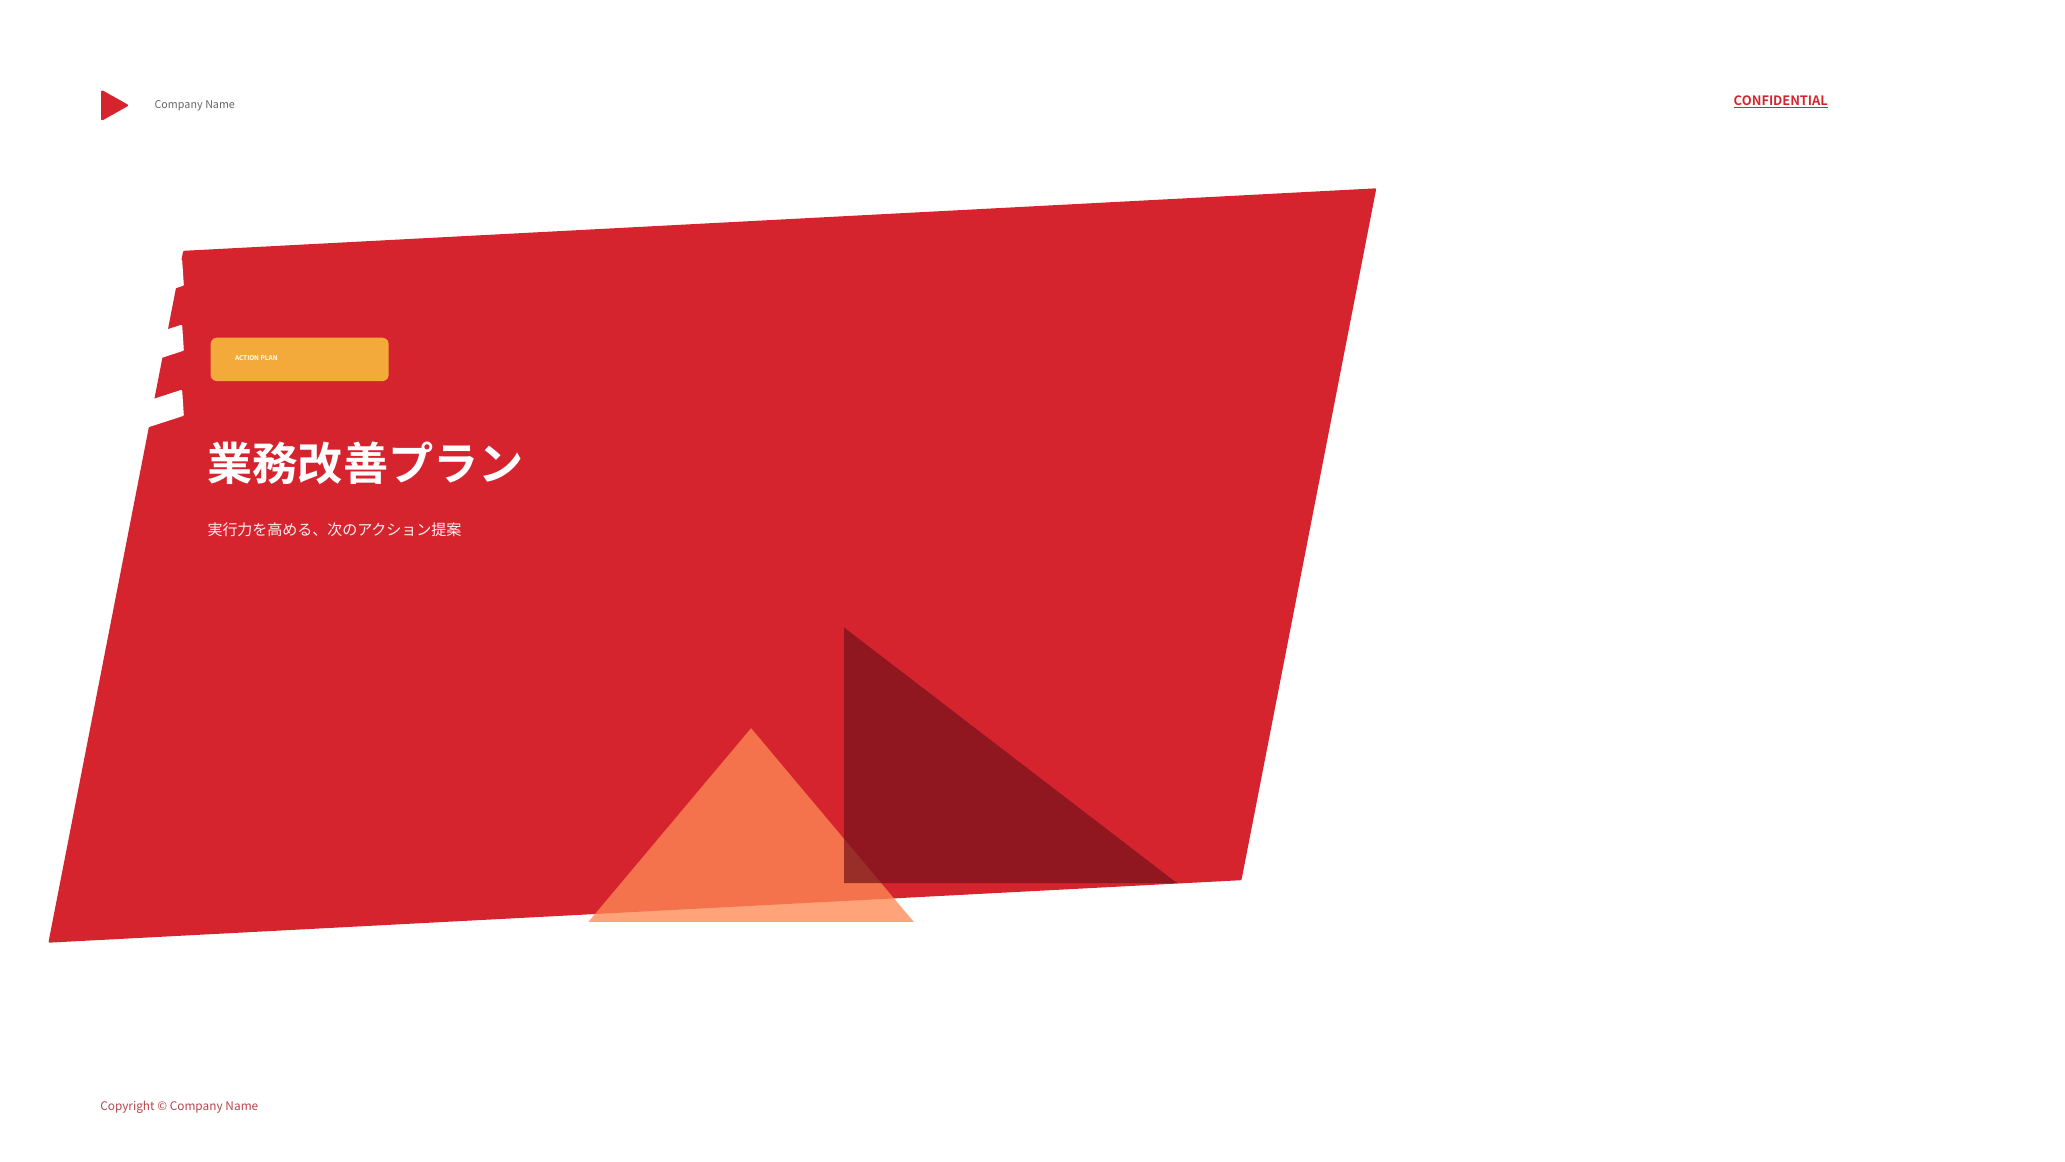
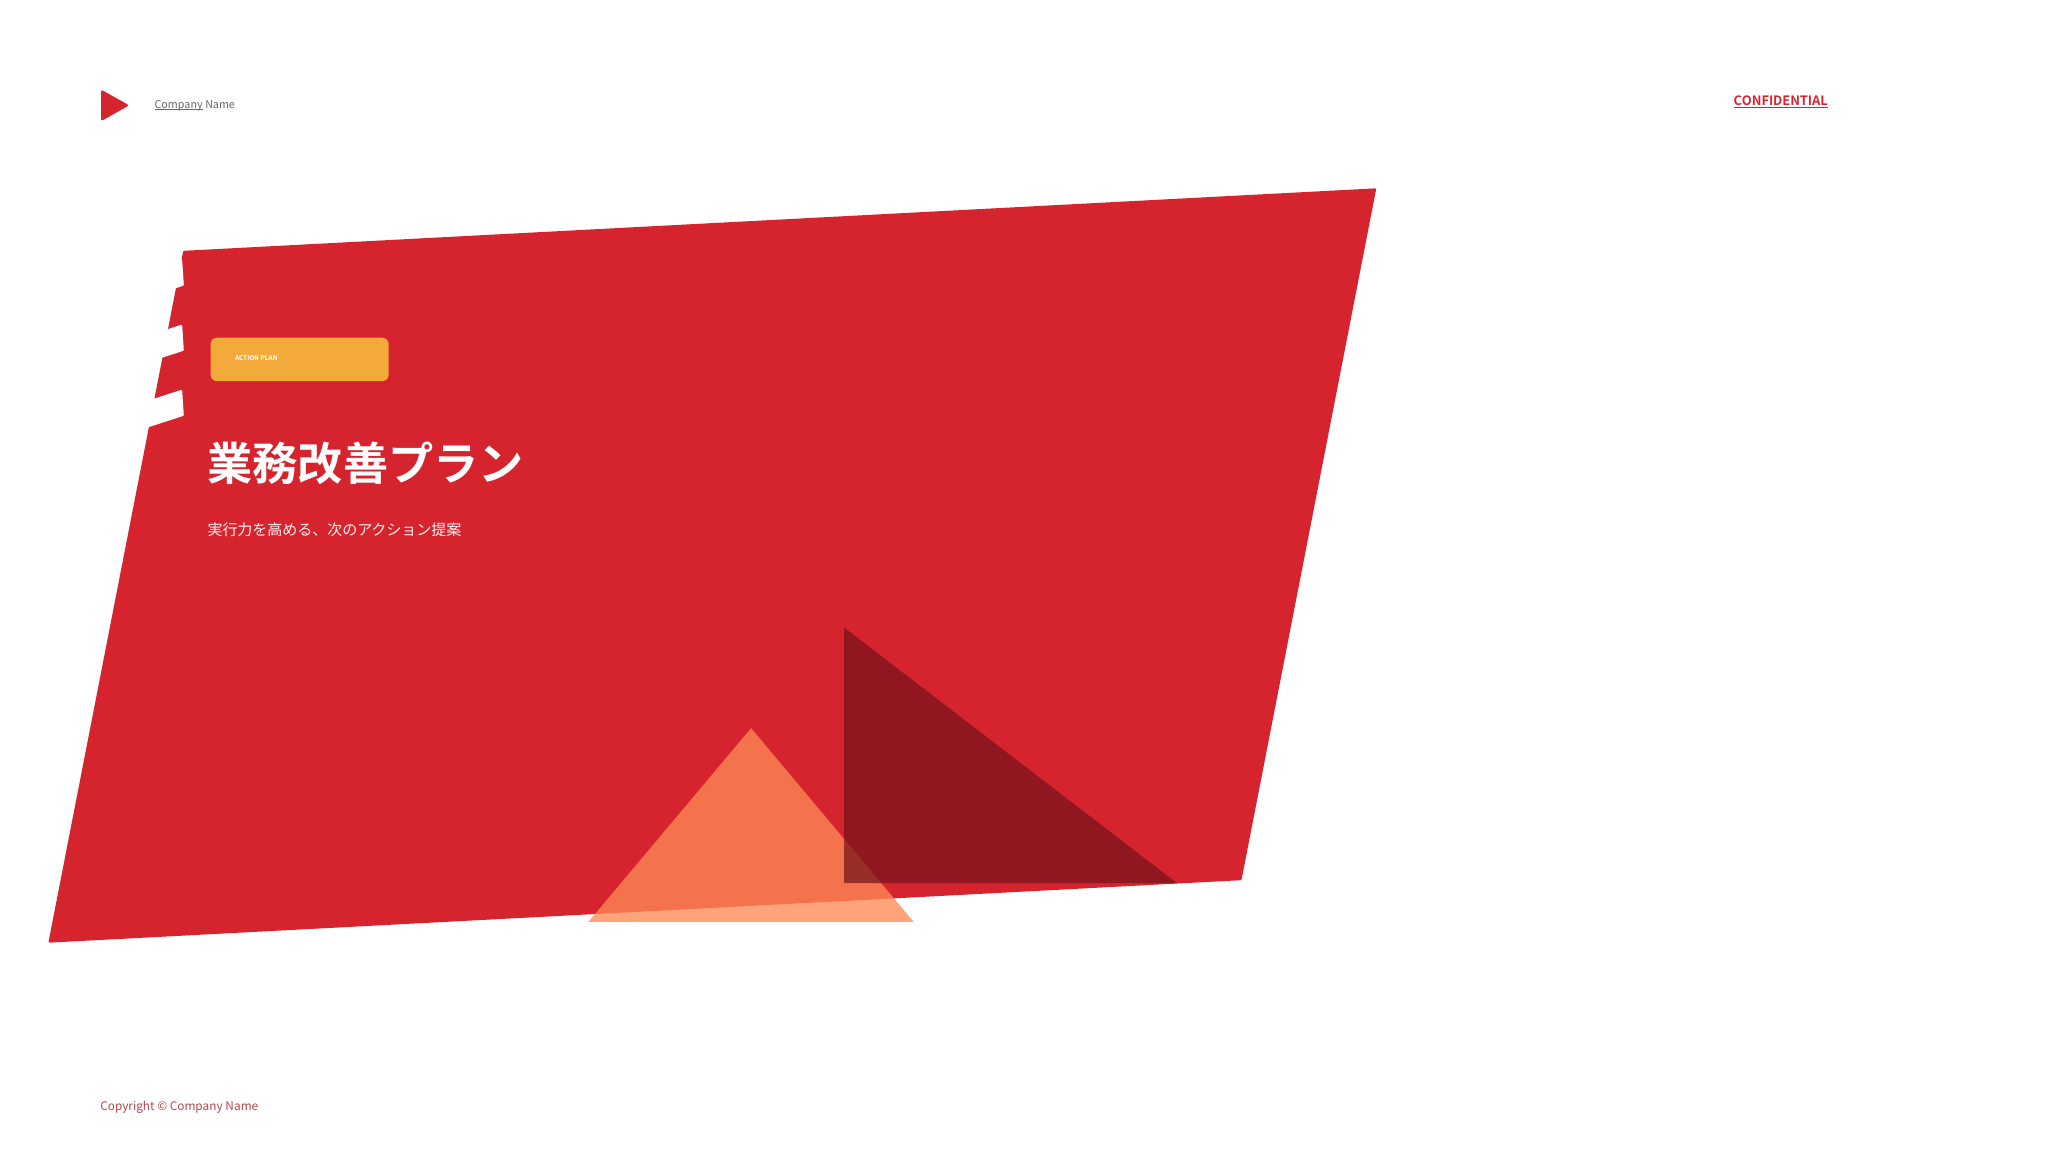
Company at (179, 105) underline: none -> present
